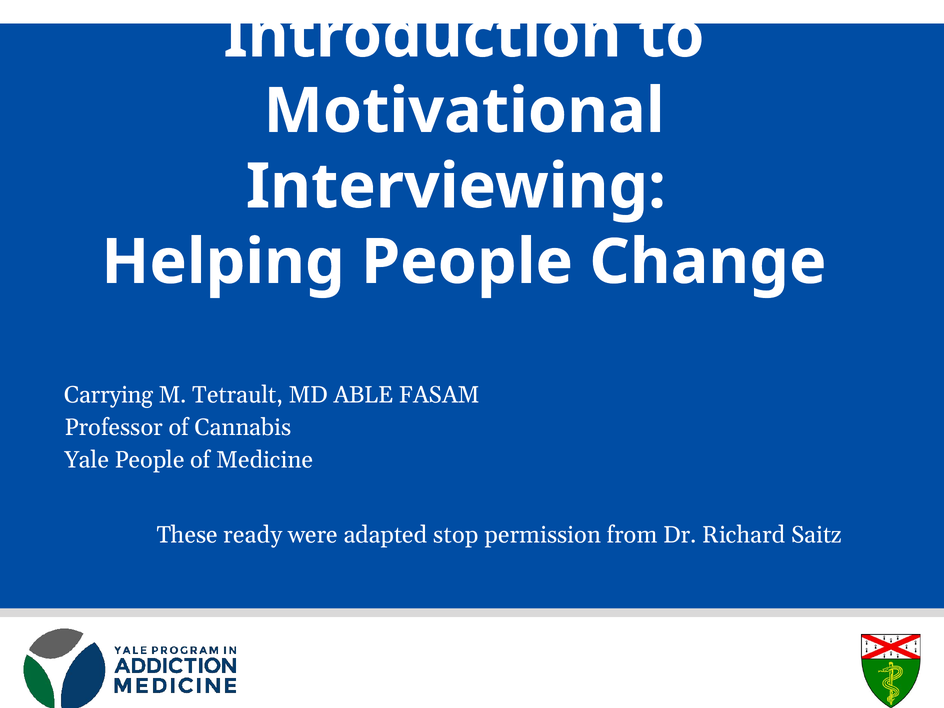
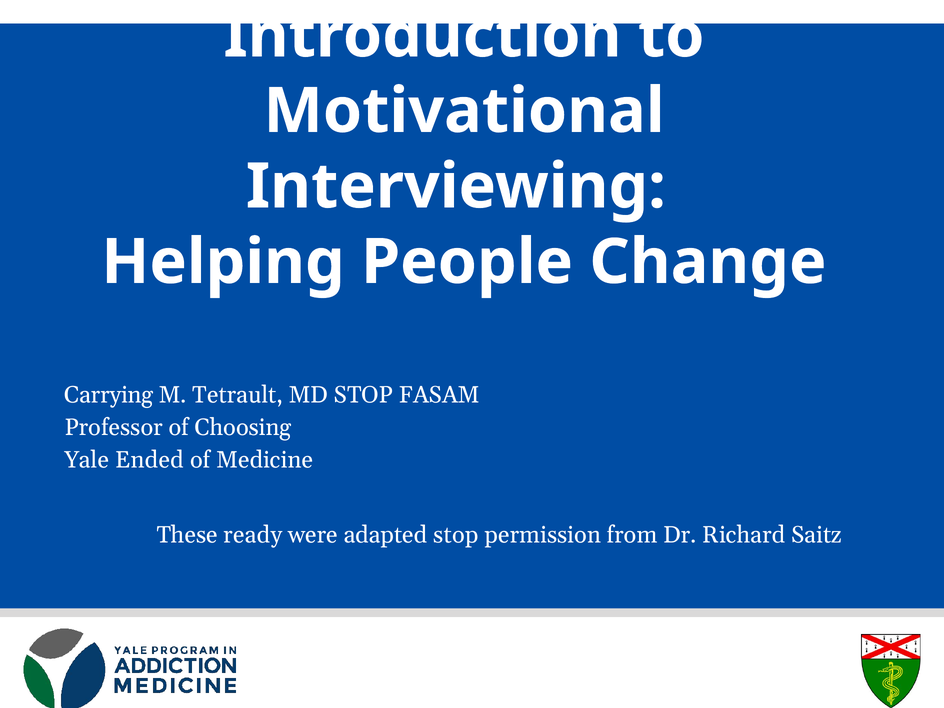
MD ABLE: ABLE -> STOP
Cannabis: Cannabis -> Choosing
Yale People: People -> Ended
